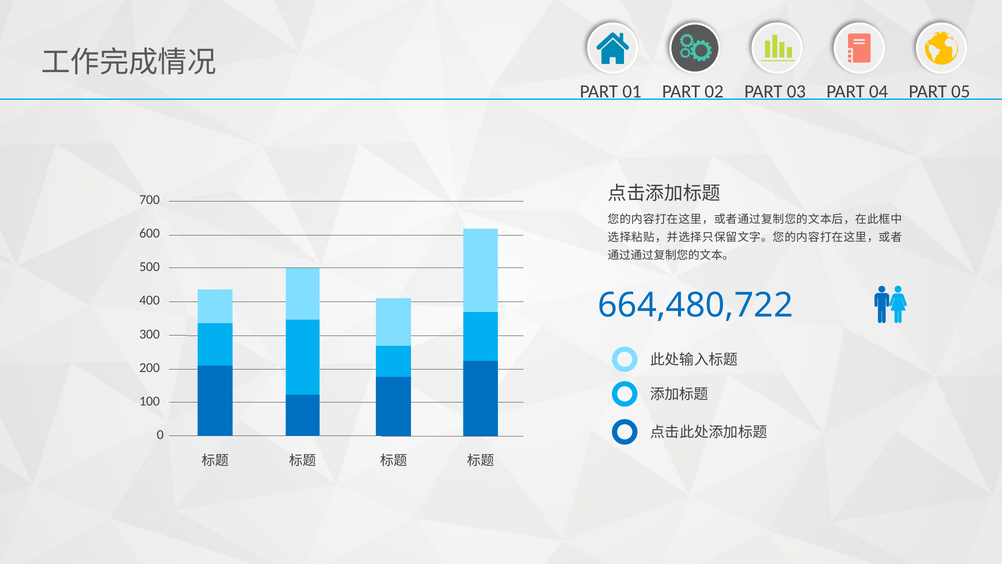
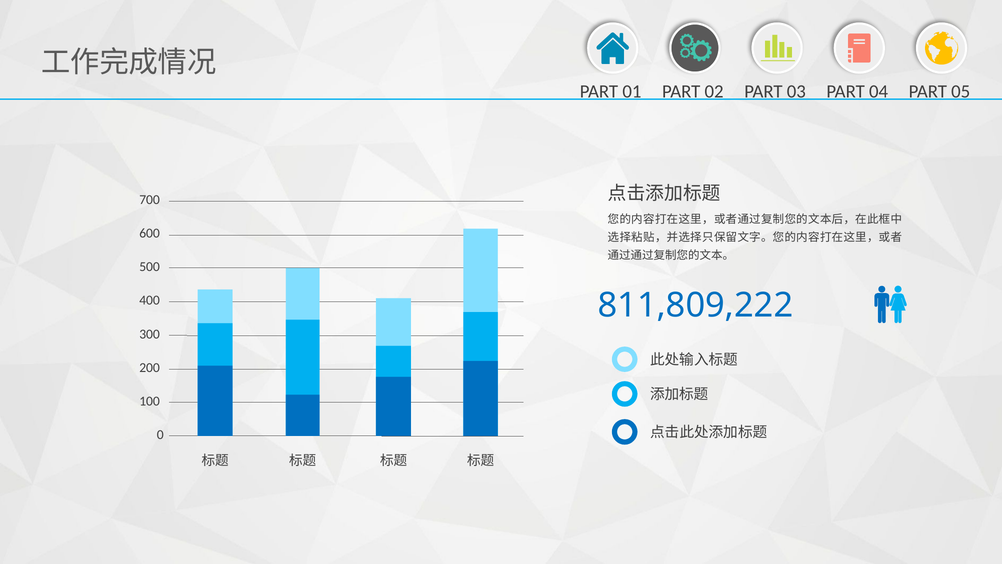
664,480,722: 664,480,722 -> 811,809,222
